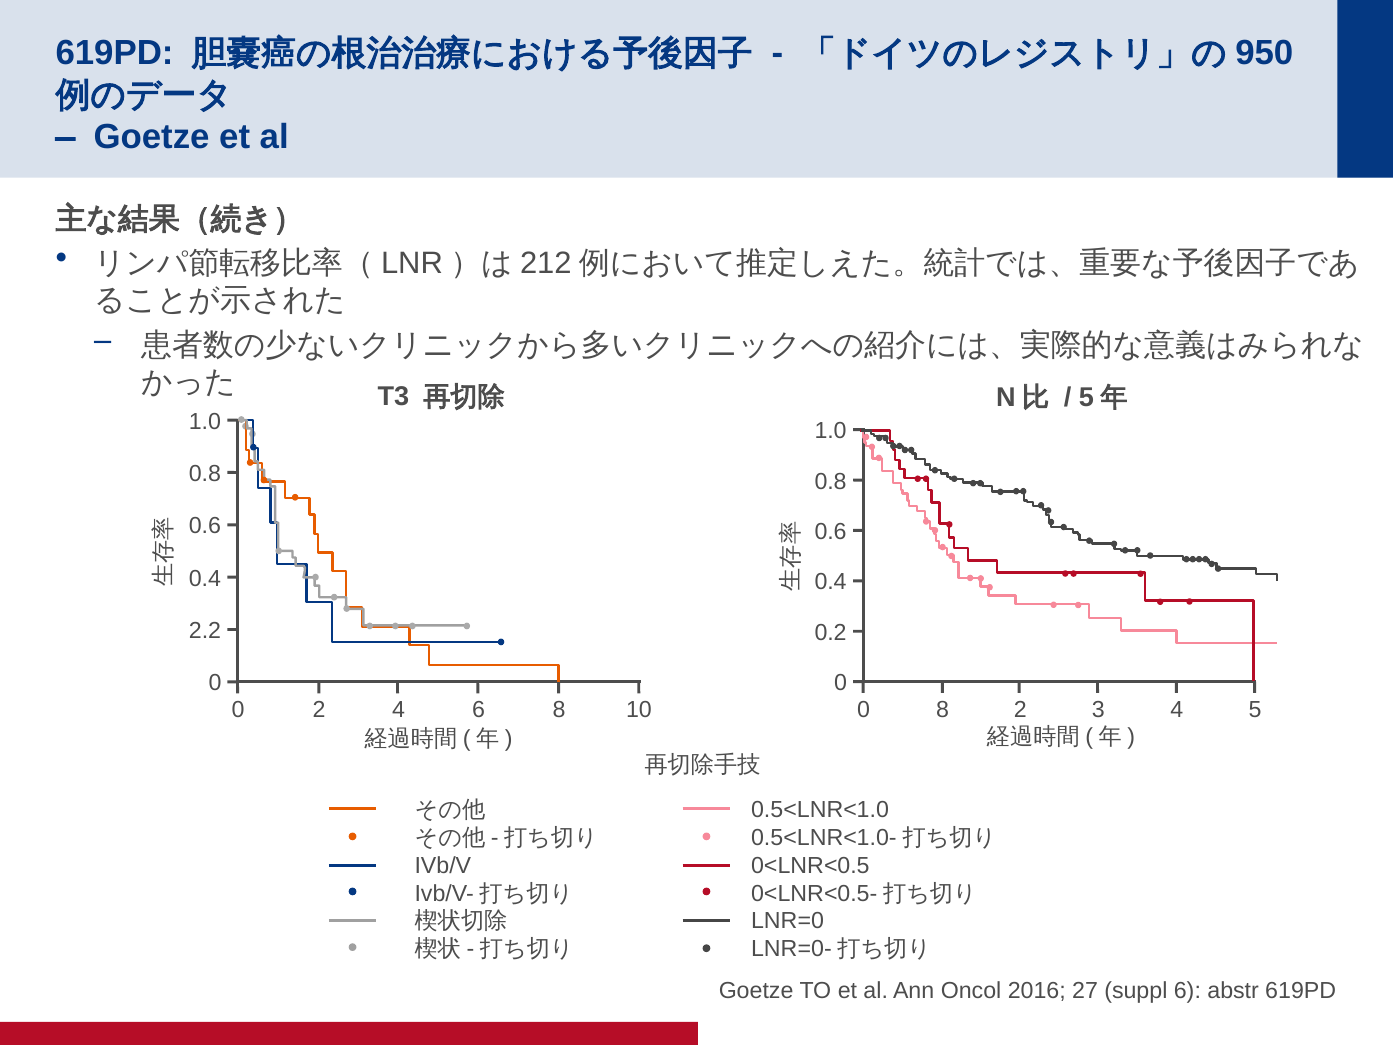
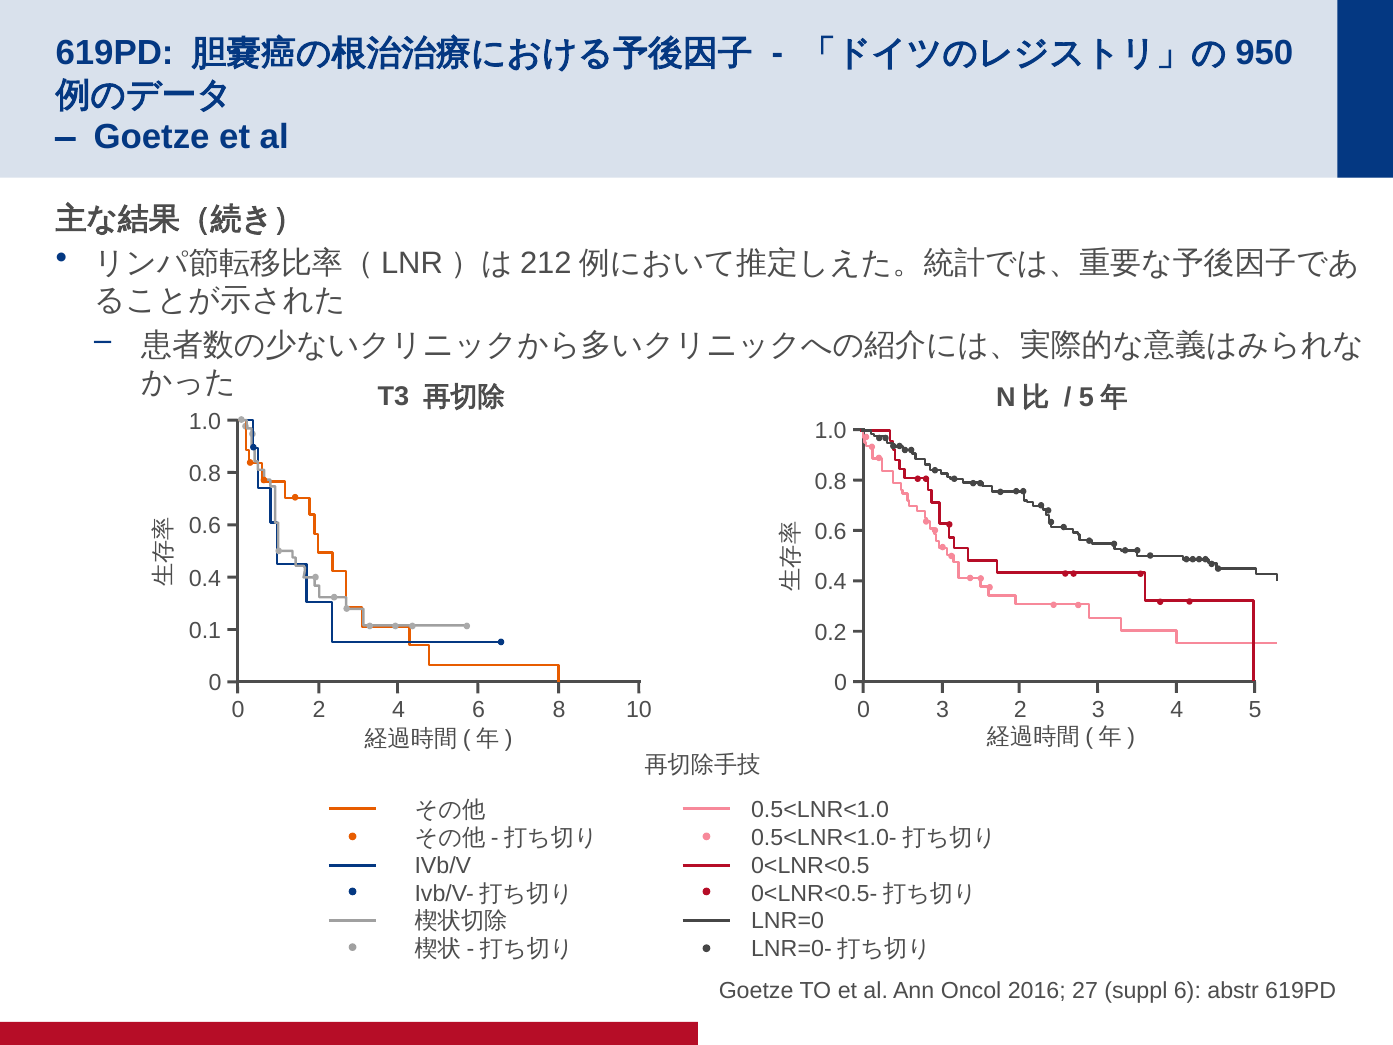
2.2: 2.2 -> 0.1
0 8: 8 -> 3
